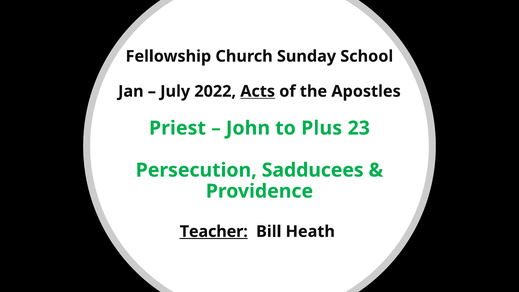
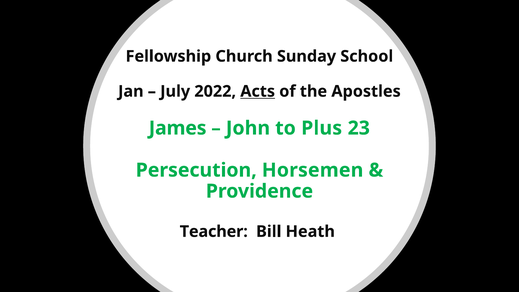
Priest: Priest -> James
Sadducees: Sadducees -> Horsemen
Teacher underline: present -> none
